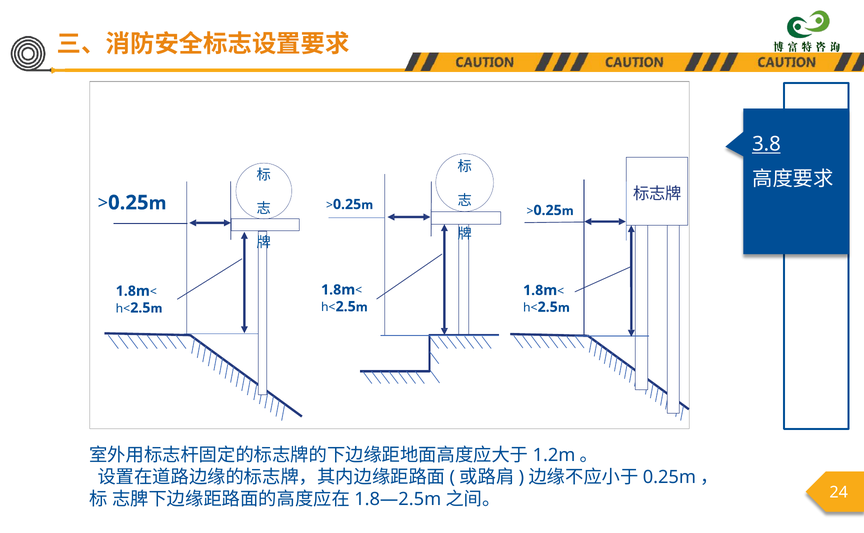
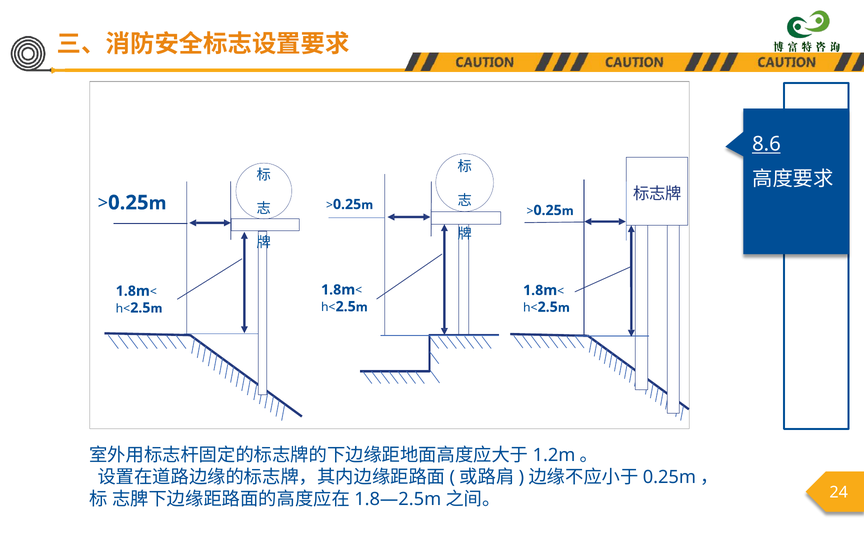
3.8: 3.8 -> 8.6
